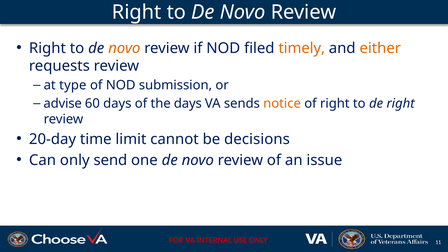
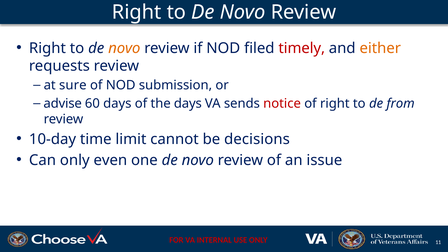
timely colour: orange -> red
type: type -> sure
notice colour: orange -> red
de right: right -> from
20-day: 20-day -> 10-day
send: send -> even
